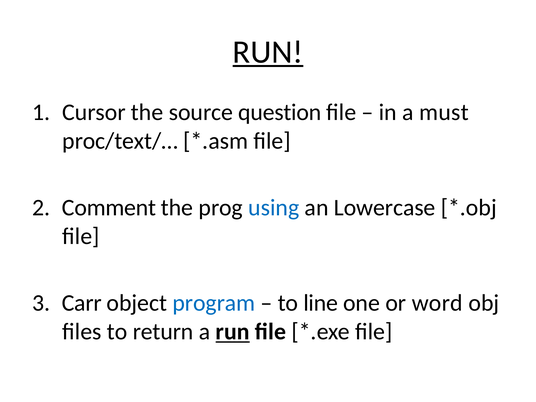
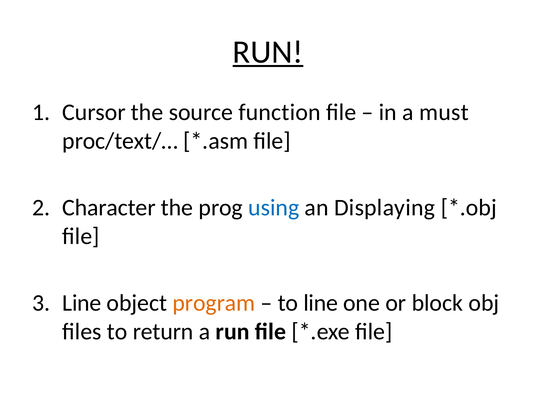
question: question -> function
Comment: Comment -> Character
Lowercase: Lowercase -> Displaying
Carr at (82, 303): Carr -> Line
program colour: blue -> orange
word: word -> block
run at (233, 332) underline: present -> none
